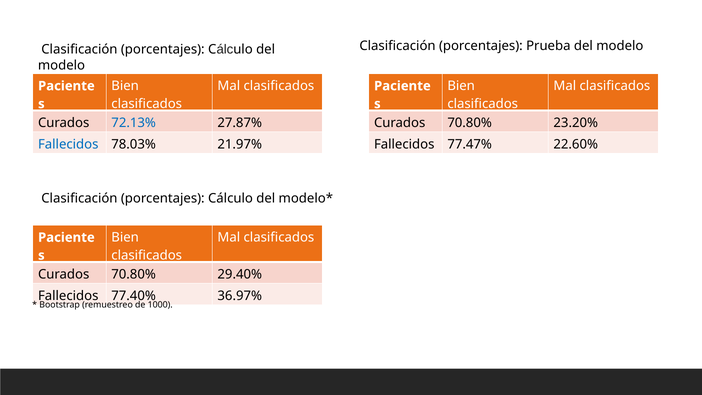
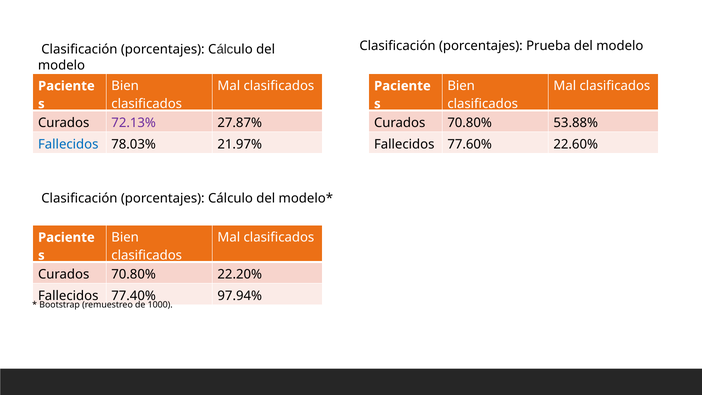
72.13% colour: blue -> purple
23.20%: 23.20% -> 53.88%
77.47%: 77.47% -> 77.60%
29.40%: 29.40% -> 22.20%
36.97%: 36.97% -> 97.94%
